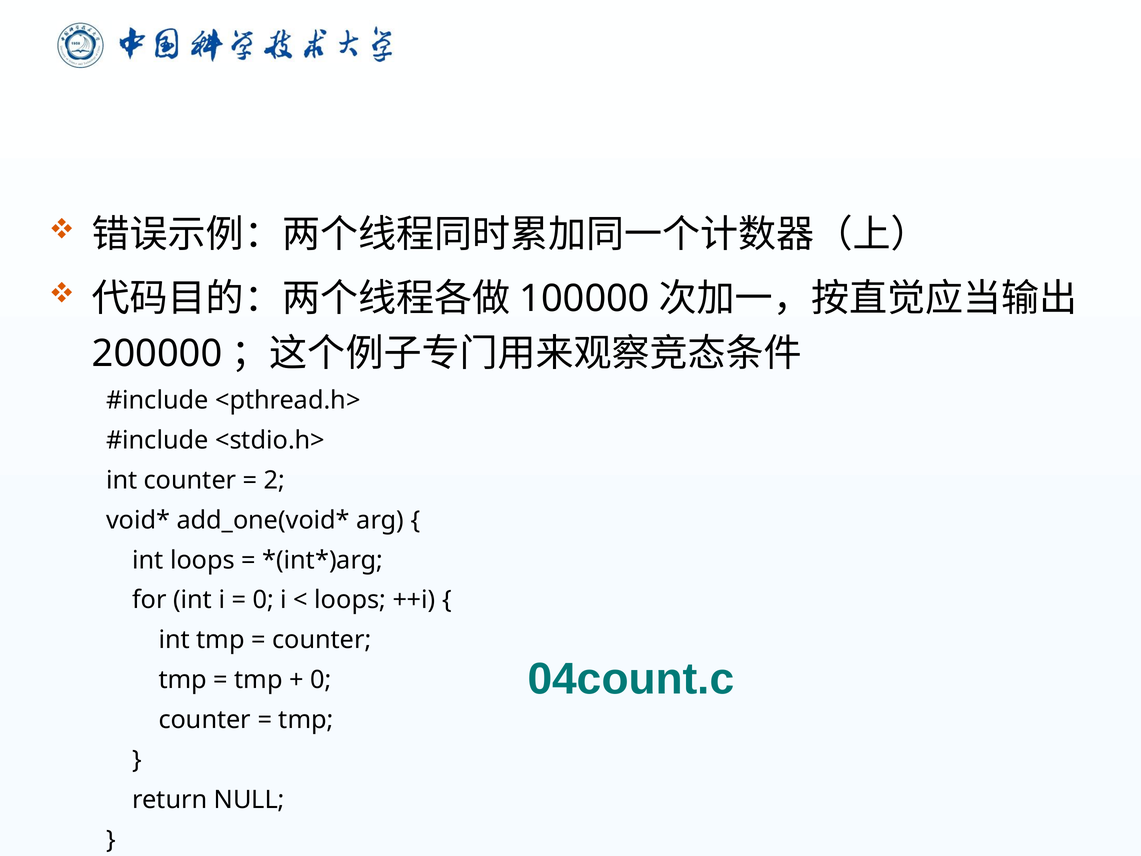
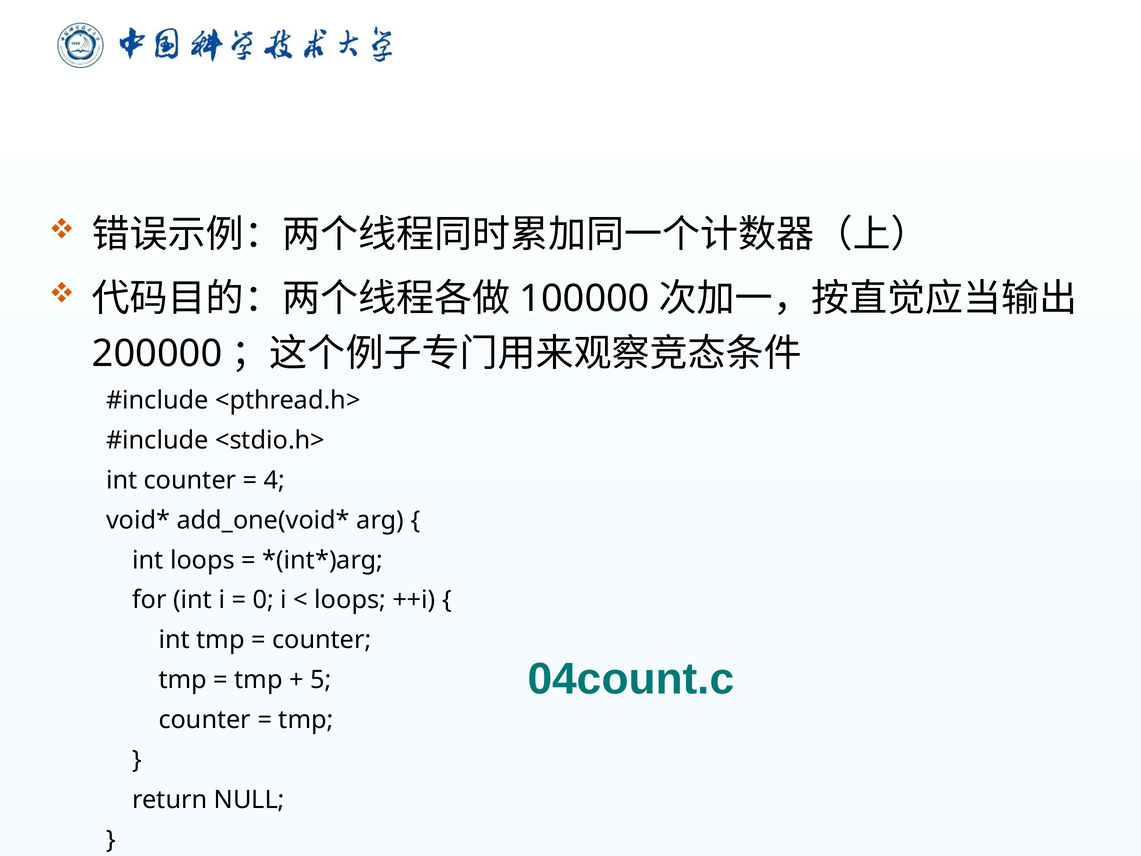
2: 2 -> 4
0 at (321, 680): 0 -> 5
